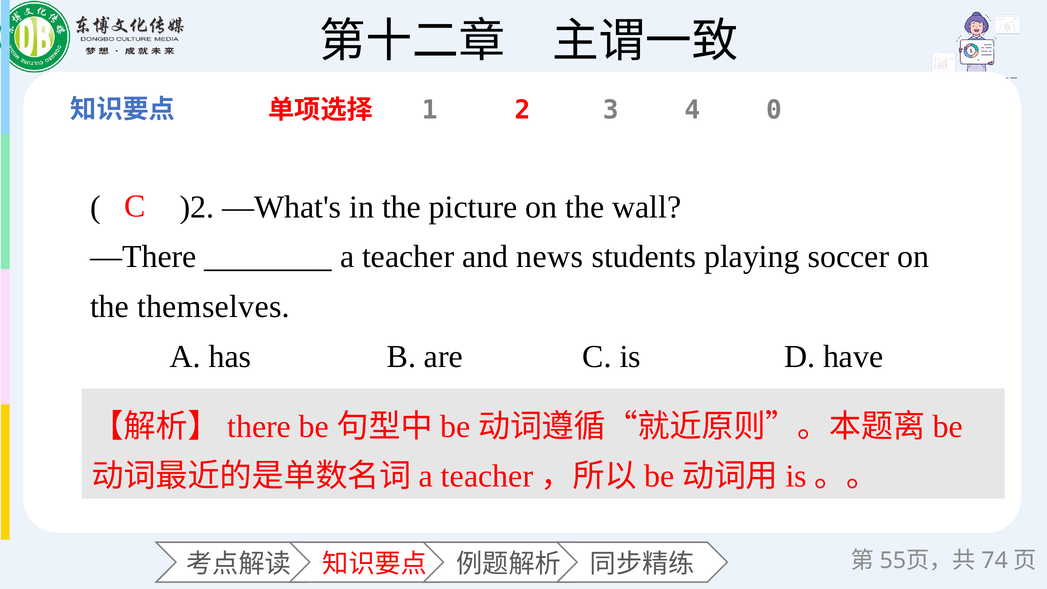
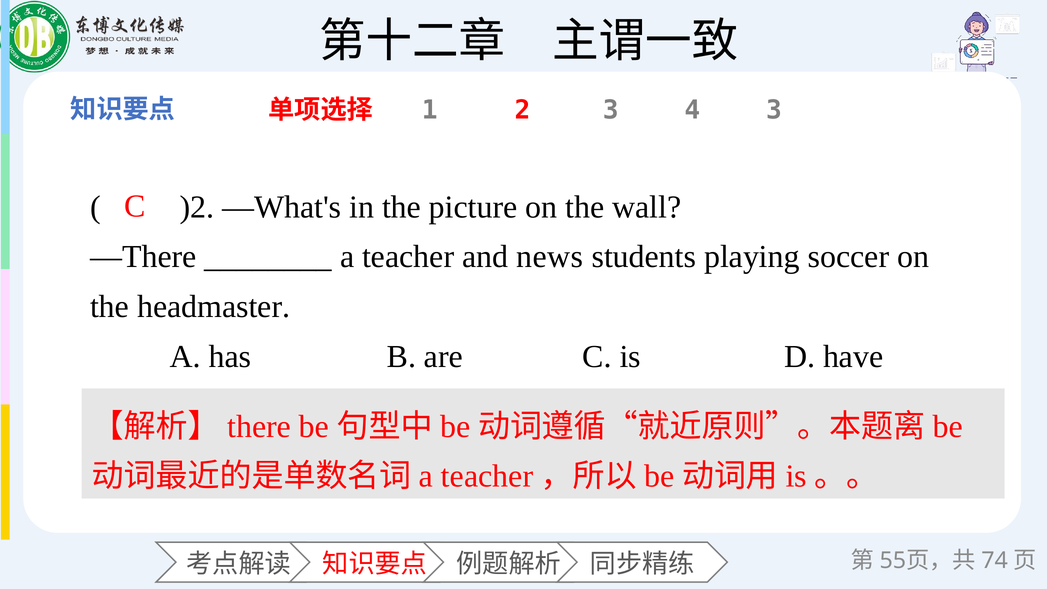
4 0: 0 -> 3
themselves: themselves -> headmaster
